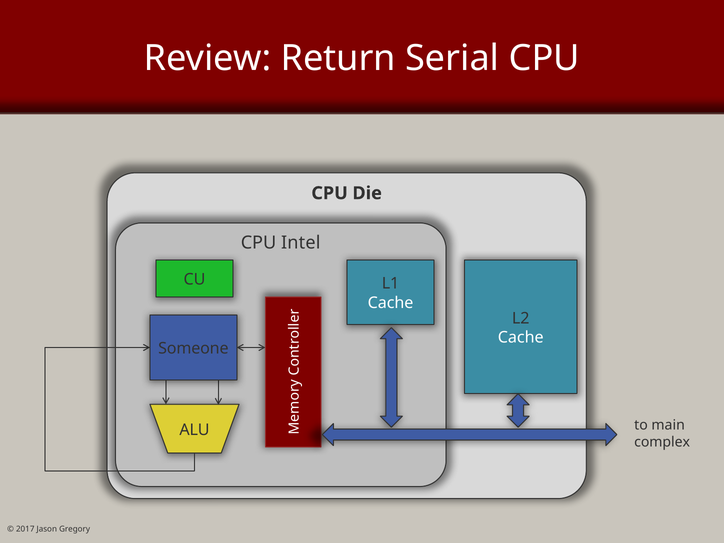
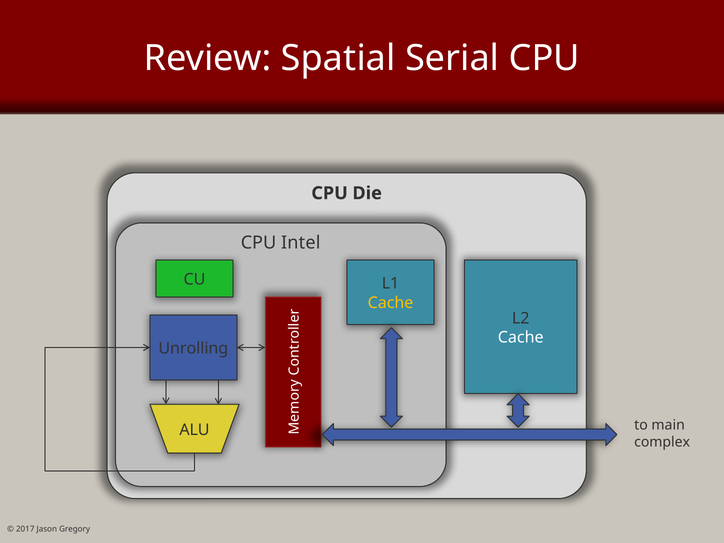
Return: Return -> Spatial
Cache at (391, 303) colour: white -> yellow
Someone: Someone -> Unrolling
